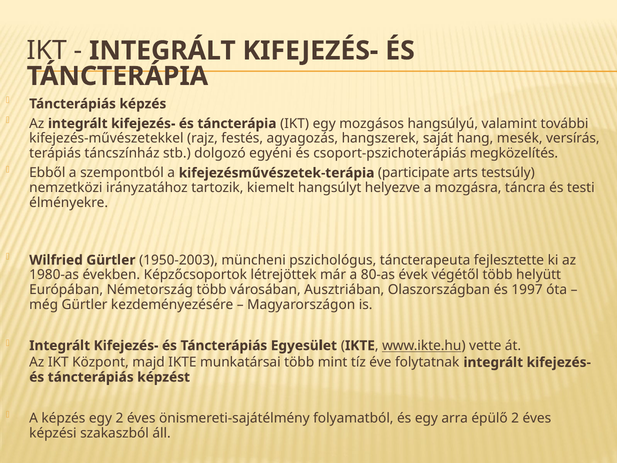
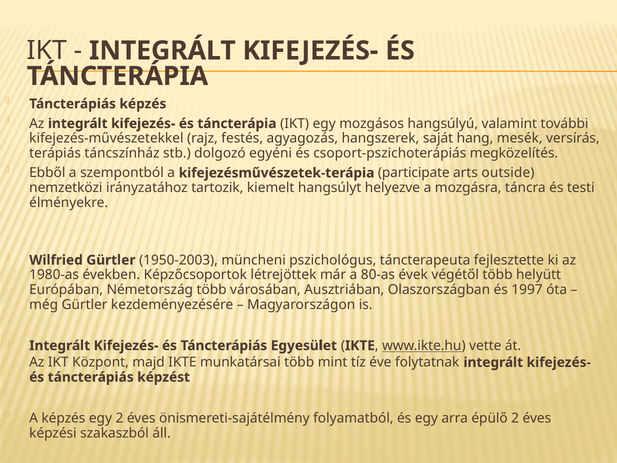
testsúly: testsúly -> outside
